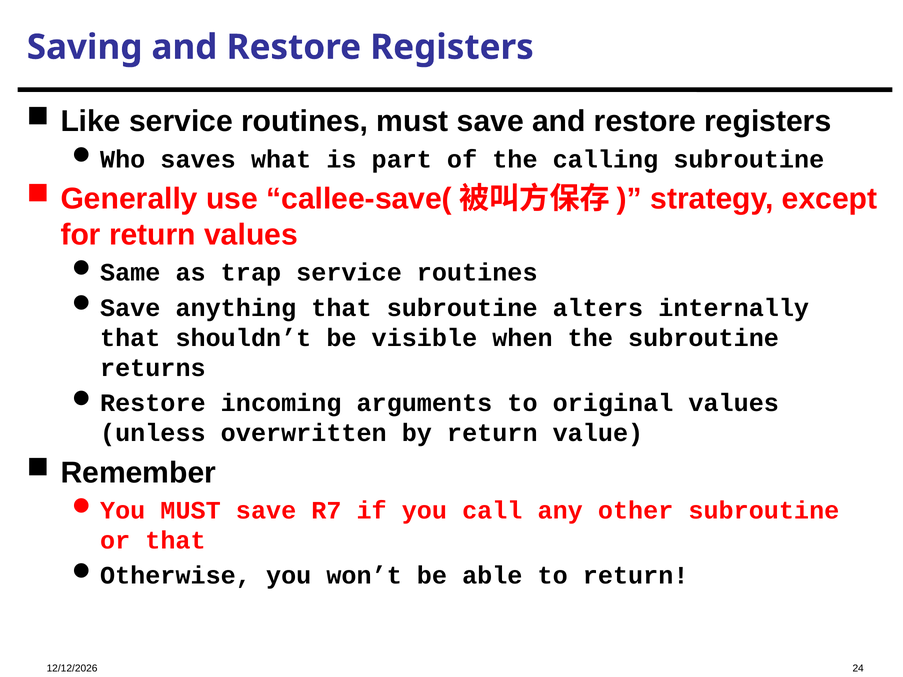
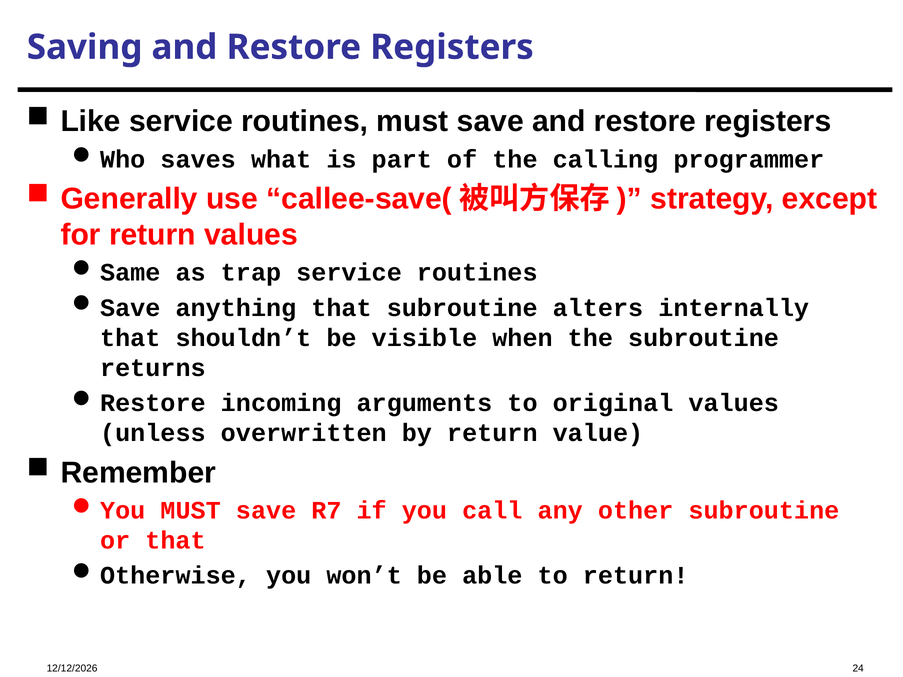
calling subroutine: subroutine -> programmer
